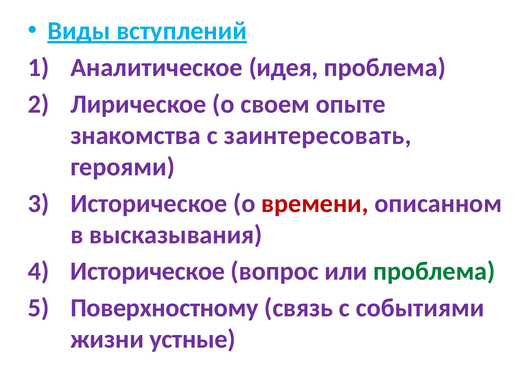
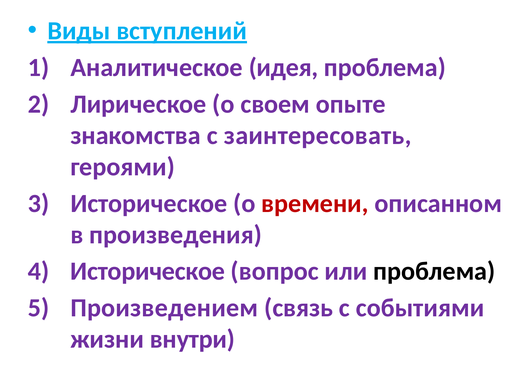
высказывания: высказывания -> произведения
проблема at (434, 272) colour: green -> black
Поверхностному: Поверхностному -> Произведением
устные: устные -> внутри
